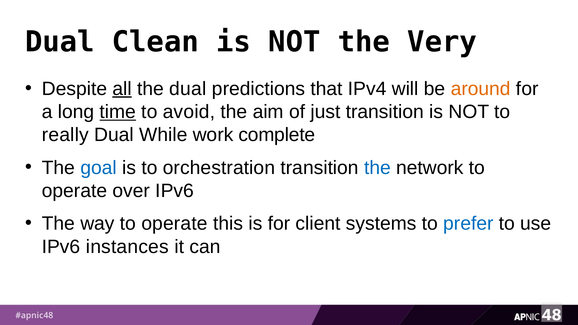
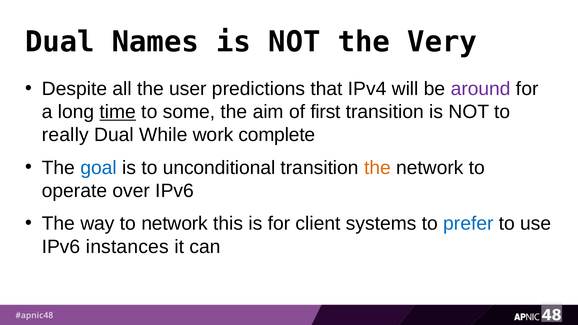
Clean: Clean -> Names
all underline: present -> none
the dual: dual -> user
around colour: orange -> purple
avoid: avoid -> some
just: just -> first
orchestration: orchestration -> unconditional
the at (377, 168) colour: blue -> orange
way to operate: operate -> network
